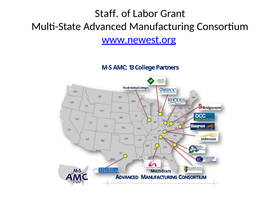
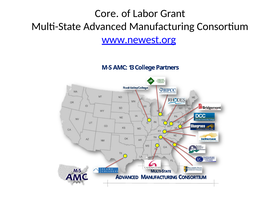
Staff: Staff -> Core
